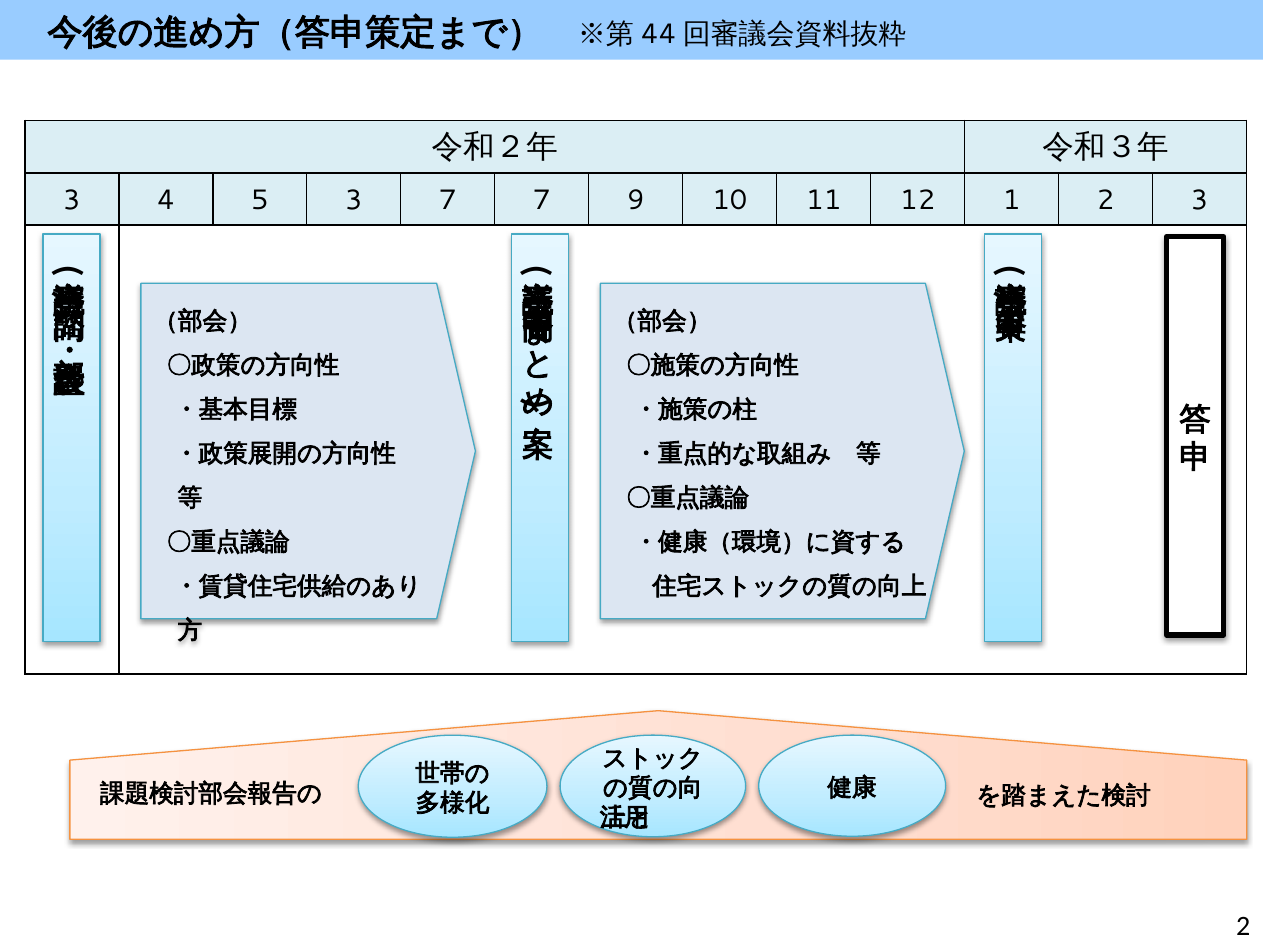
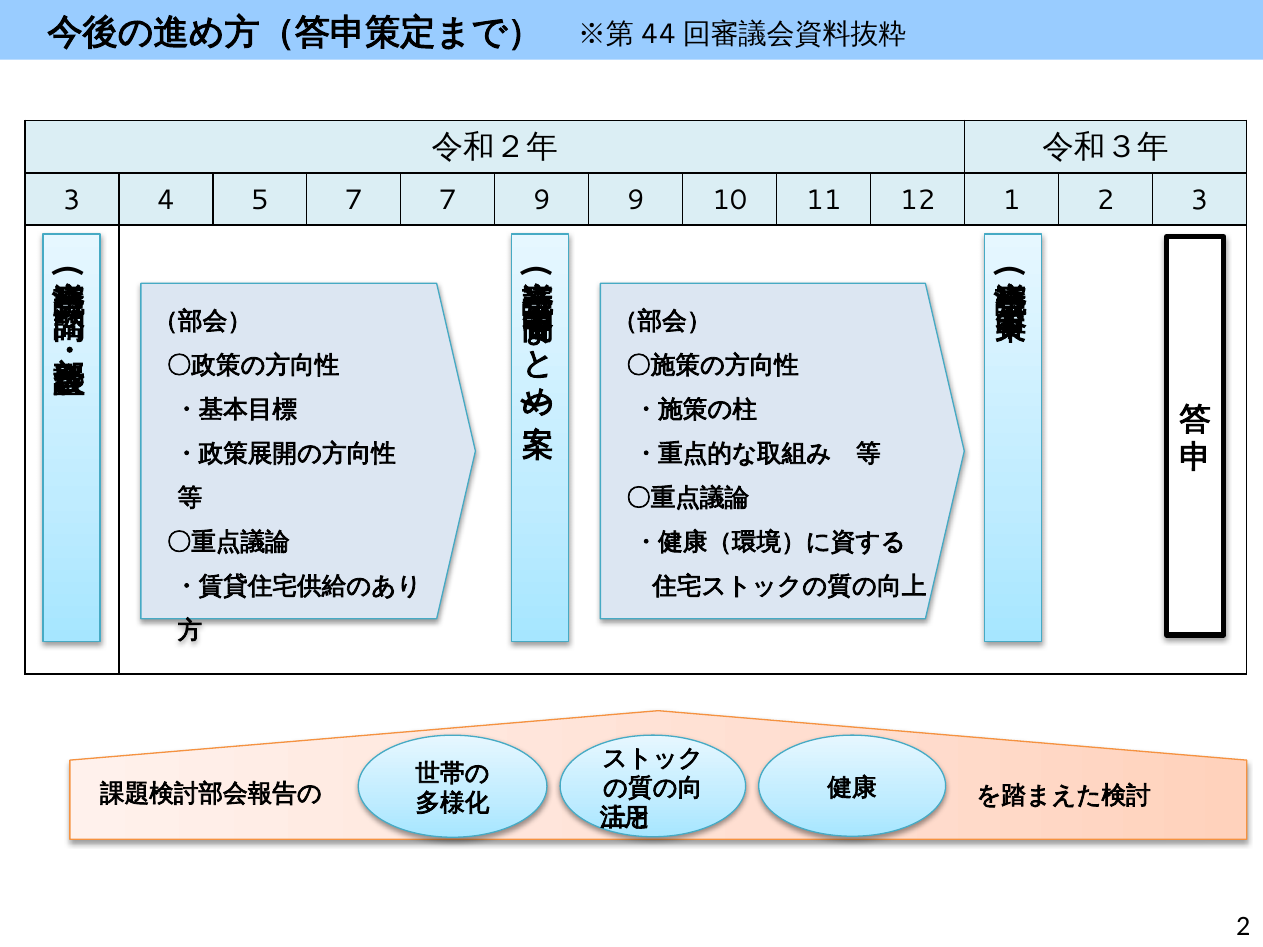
5 3: 3 -> 7
7 7: 7 -> 9
